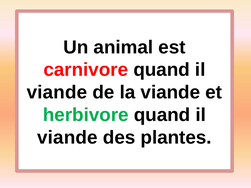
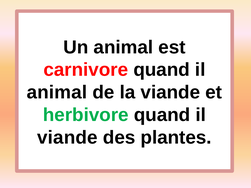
viande at (57, 92): viande -> animal
